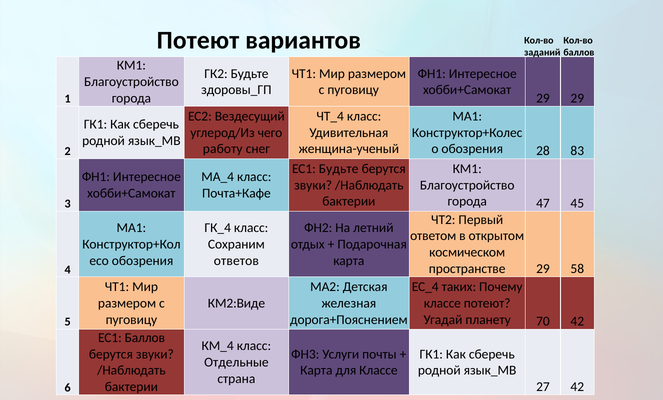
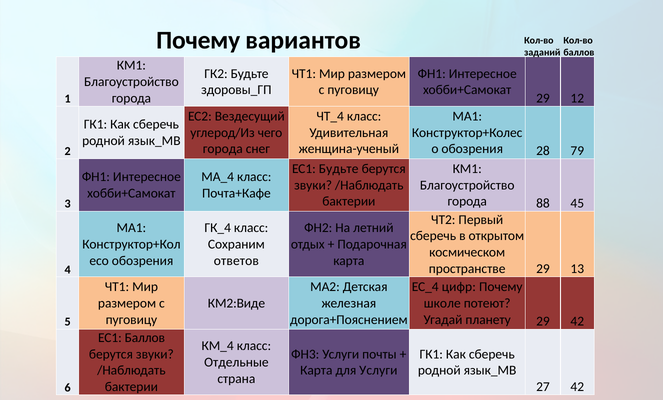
Потеют at (198, 40): Потеют -> Почему
29 29: 29 -> 12
работу at (223, 149): работу -> города
83: 83 -> 79
47: 47 -> 88
ответом at (433, 236): ответом -> сберечь
58: 58 -> 13
таких: таких -> цифр
классе at (442, 303): классе -> школе
планету 70: 70 -> 29
для Классе: Классе -> Услуги
